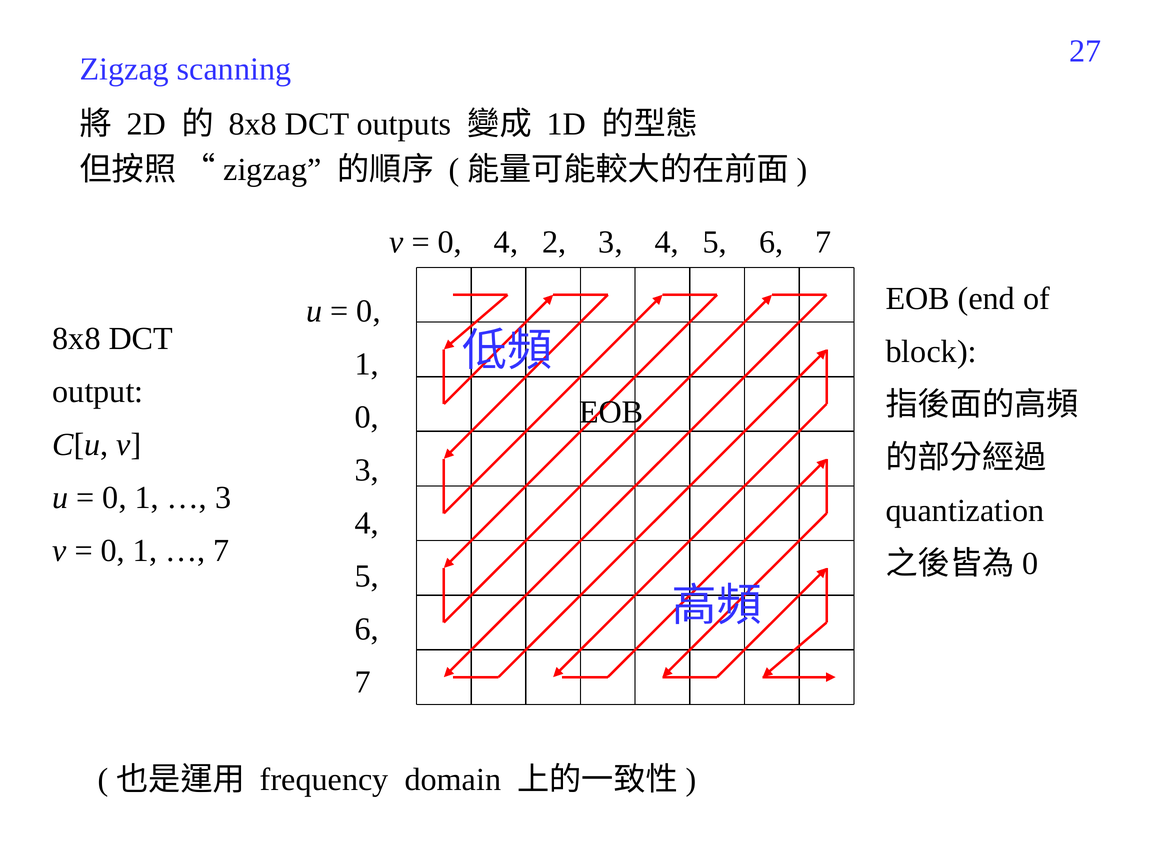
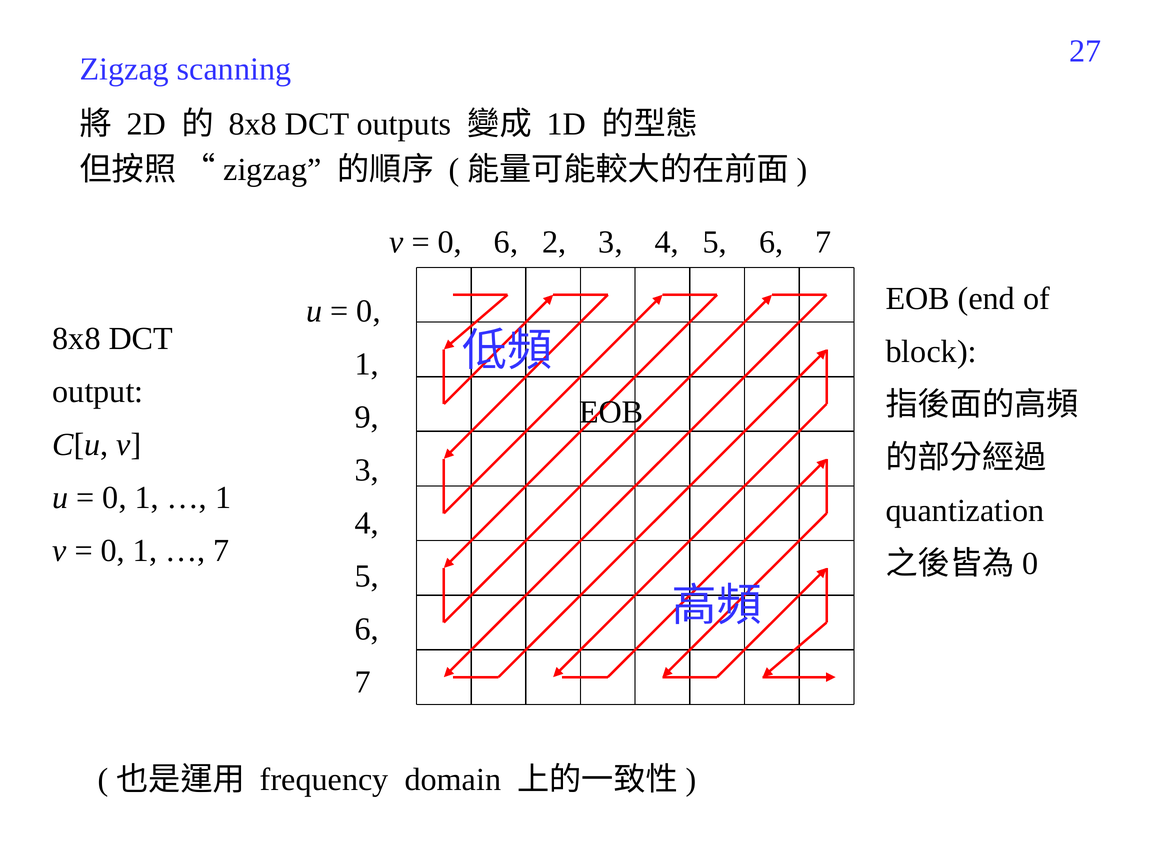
0 4: 4 -> 6
0 at (367, 418): 0 -> 9
3 at (223, 498): 3 -> 1
